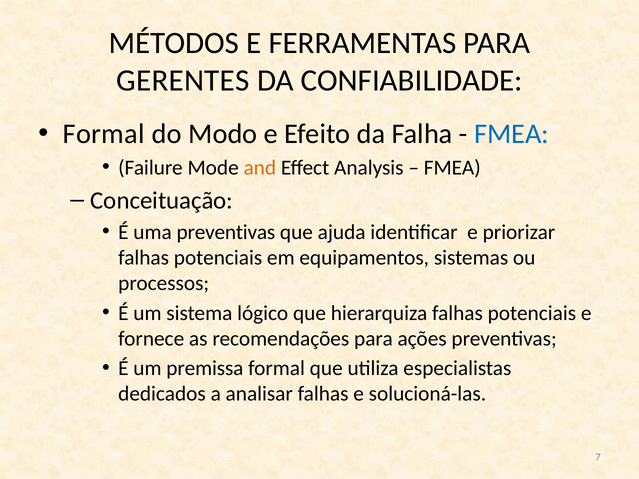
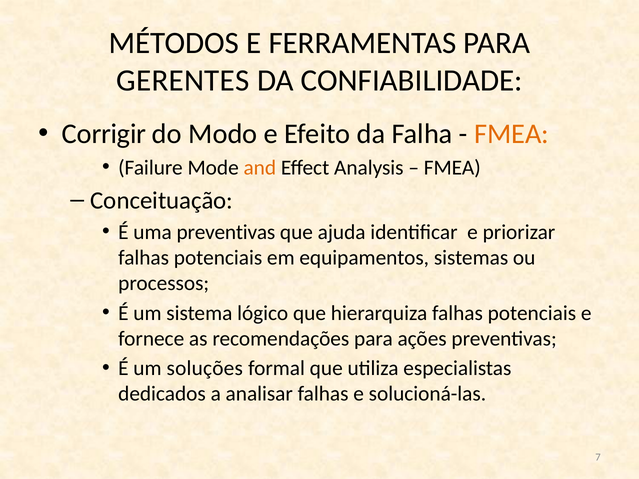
Formal at (104, 134): Formal -> Corrigir
FMEA at (512, 134) colour: blue -> orange
premissa: premissa -> soluções
